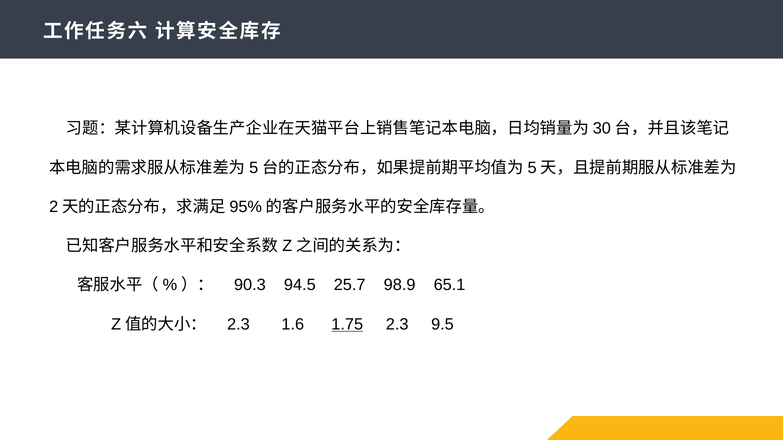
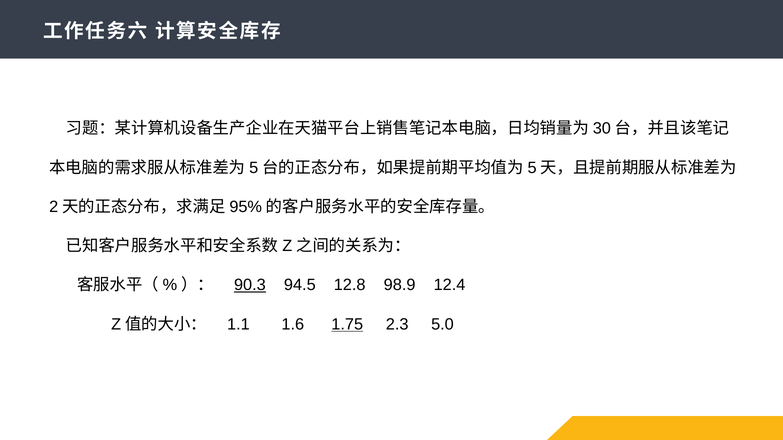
90.3 underline: none -> present
25.7: 25.7 -> 12.8
65.1: 65.1 -> 12.4
2.3 at (238, 325): 2.3 -> 1.1
9.5: 9.5 -> 5.0
